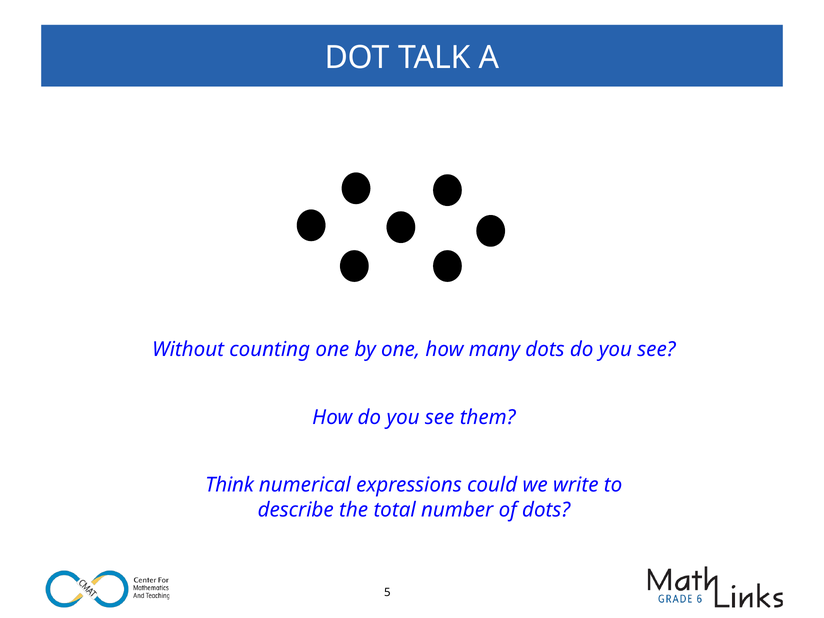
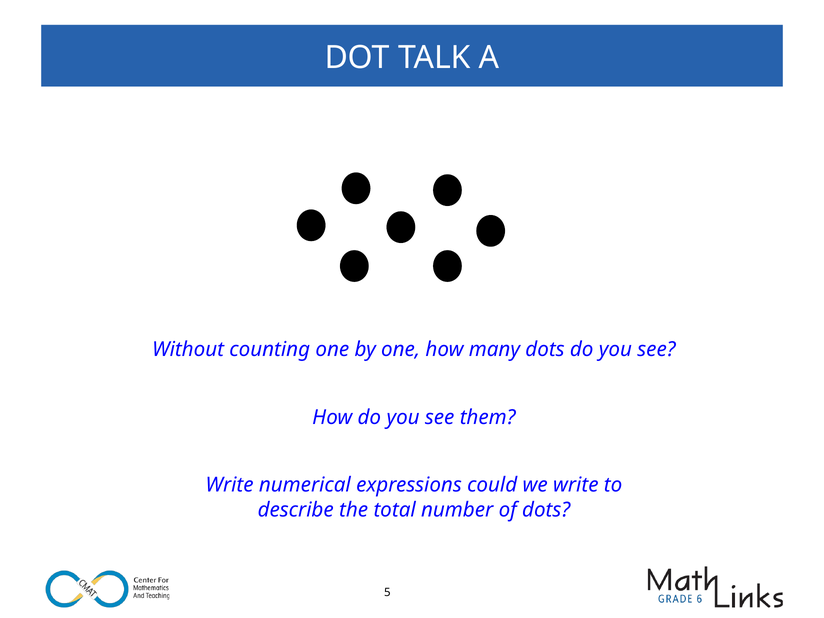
Think at (230, 485): Think -> Write
